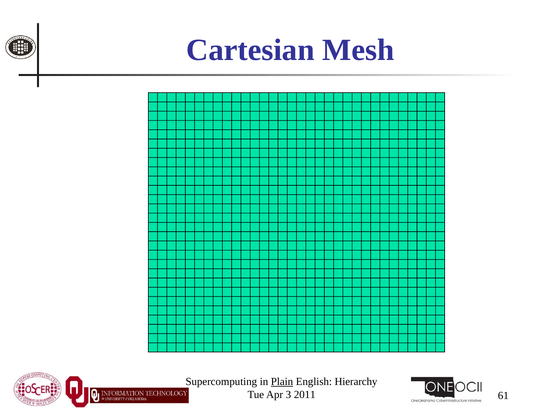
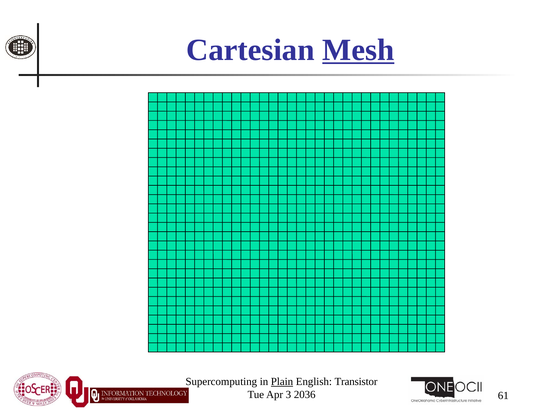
Mesh underline: none -> present
Hierarchy: Hierarchy -> Transistor
2011: 2011 -> 2036
